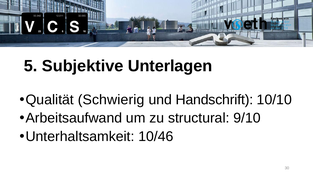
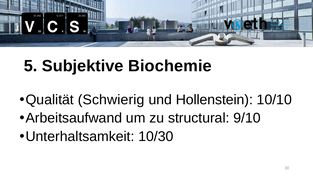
Unterlagen: Unterlagen -> Biochemie
Handschrift: Handschrift -> Hollenstein
10/46: 10/46 -> 10/30
